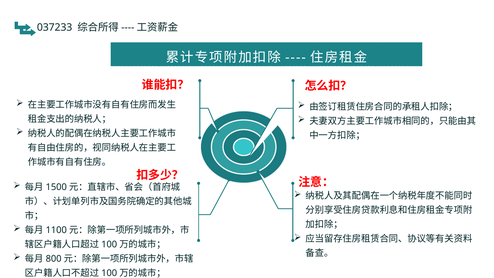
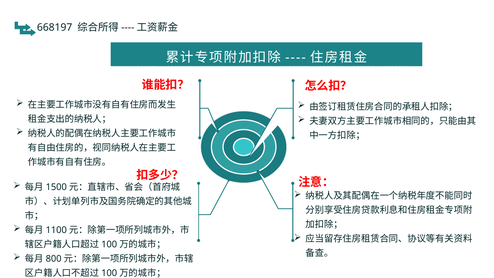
037233: 037233 -> 668197
